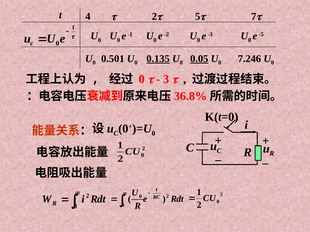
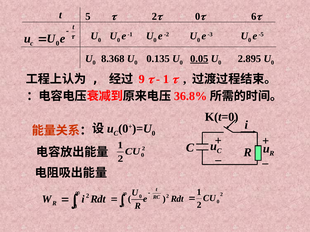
4: 4 -> 5
5 at (198, 17): 5 -> 0
7: 7 -> 6
0.501: 0.501 -> 8.368
0.135 underline: present -> none
7.246: 7.246 -> 2.895
0 at (142, 79): 0 -> 9
3 at (166, 79): 3 -> 1
